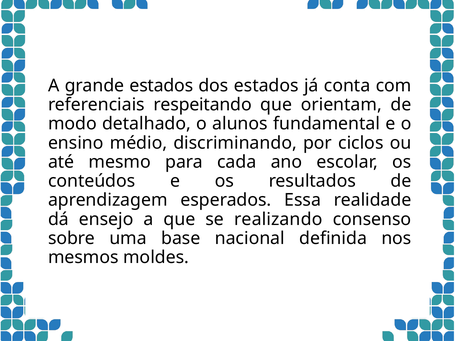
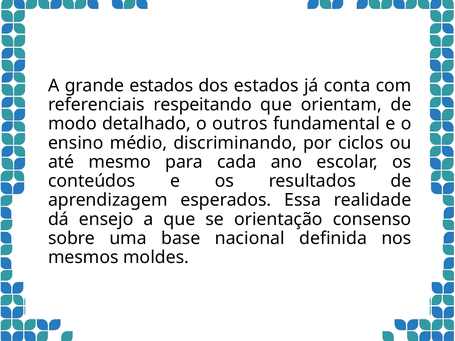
alunos: alunos -> outros
realizando: realizando -> orientação
